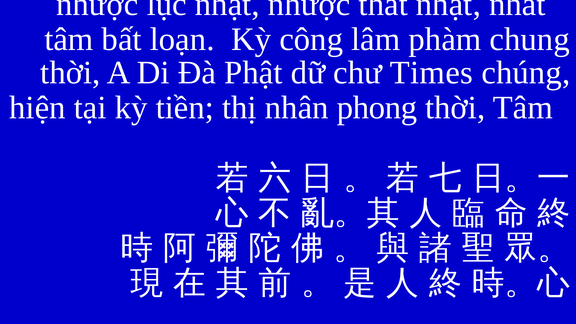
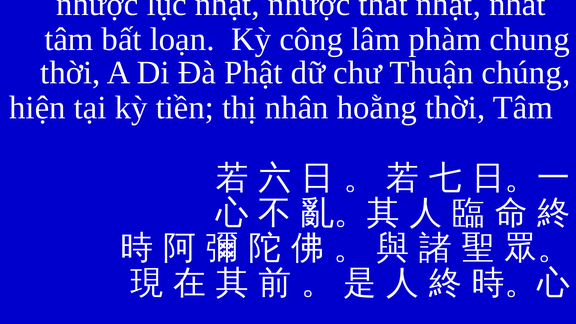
Times: Times -> Thuận
phong: phong -> hoằng
